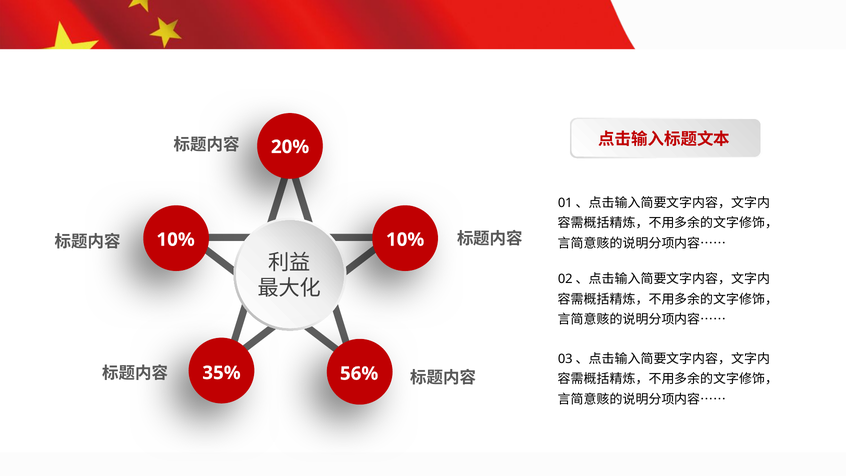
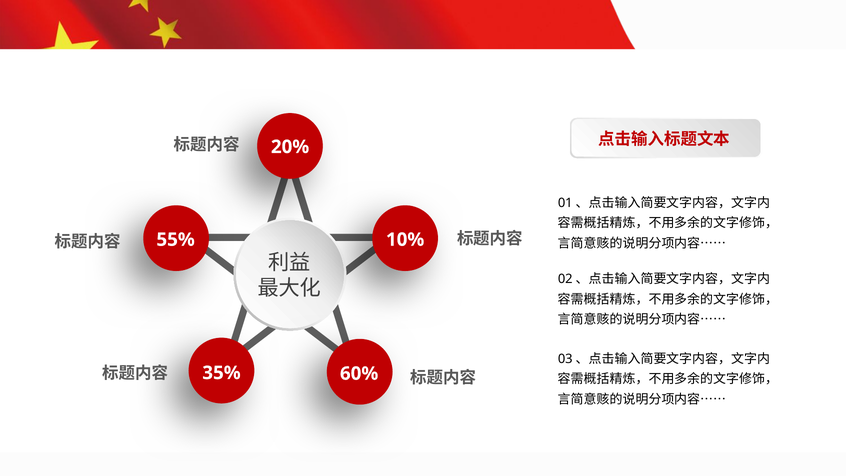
10% at (176, 240): 10% -> 55%
56%: 56% -> 60%
